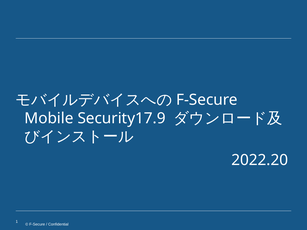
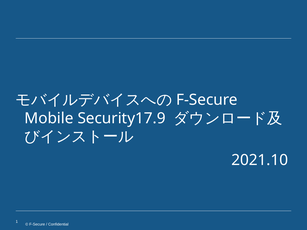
2022.20: 2022.20 -> 2021.10
